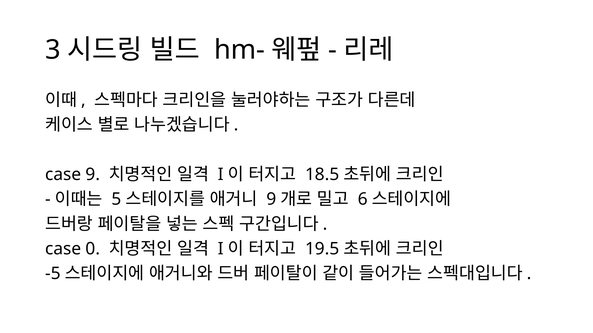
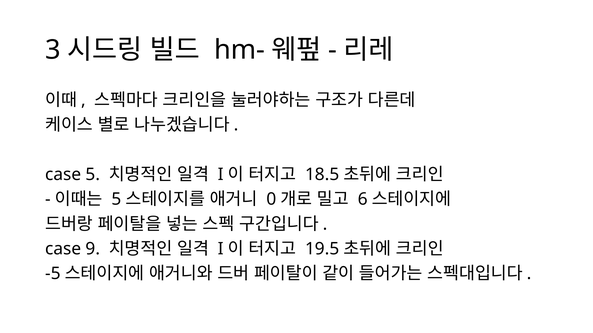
case 9: 9 -> 5
9 at (271, 200): 9 -> 0
0: 0 -> 9
